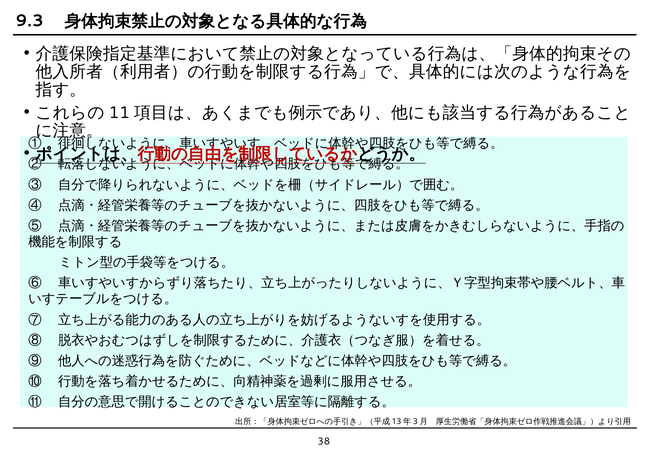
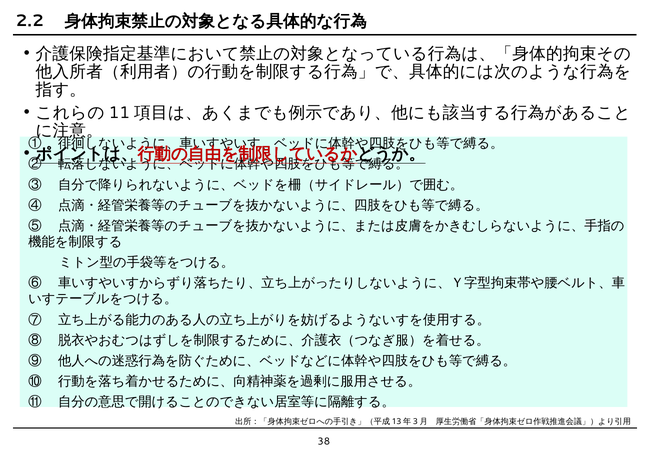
9.3: 9.3 -> 2.2
